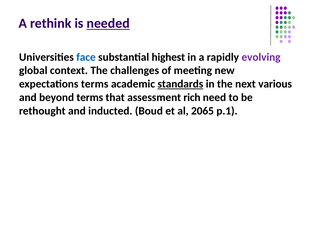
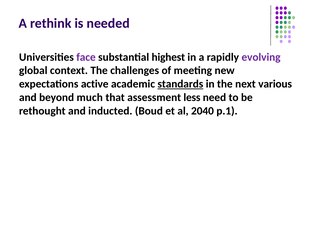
needed underline: present -> none
face colour: blue -> purple
expectations terms: terms -> active
beyond terms: terms -> much
rich: rich -> less
2065: 2065 -> 2040
